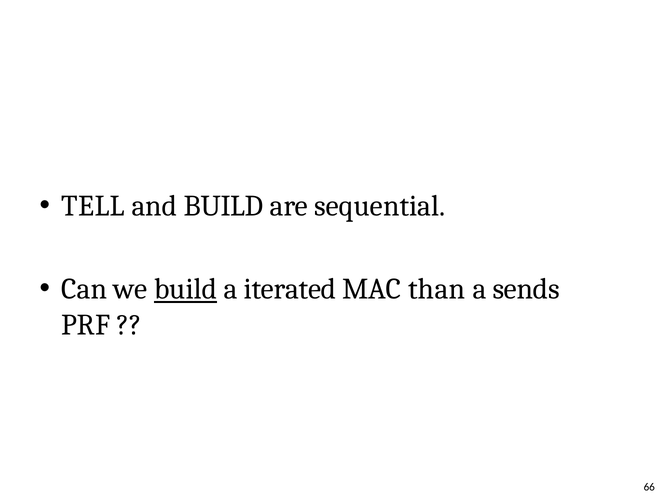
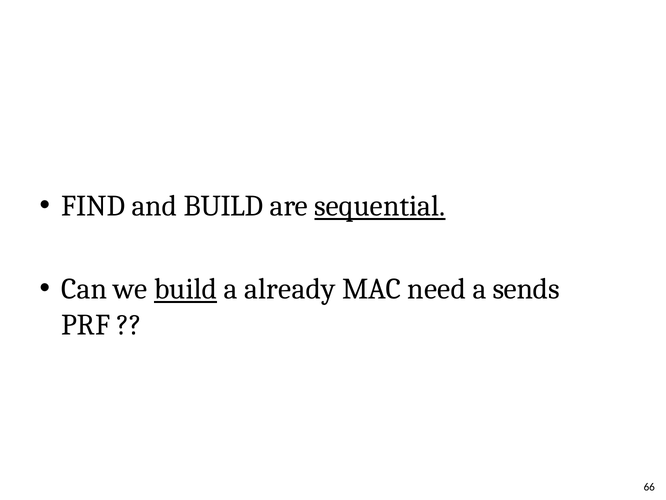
TELL: TELL -> FIND
sequential underline: none -> present
iterated: iterated -> already
than: than -> need
